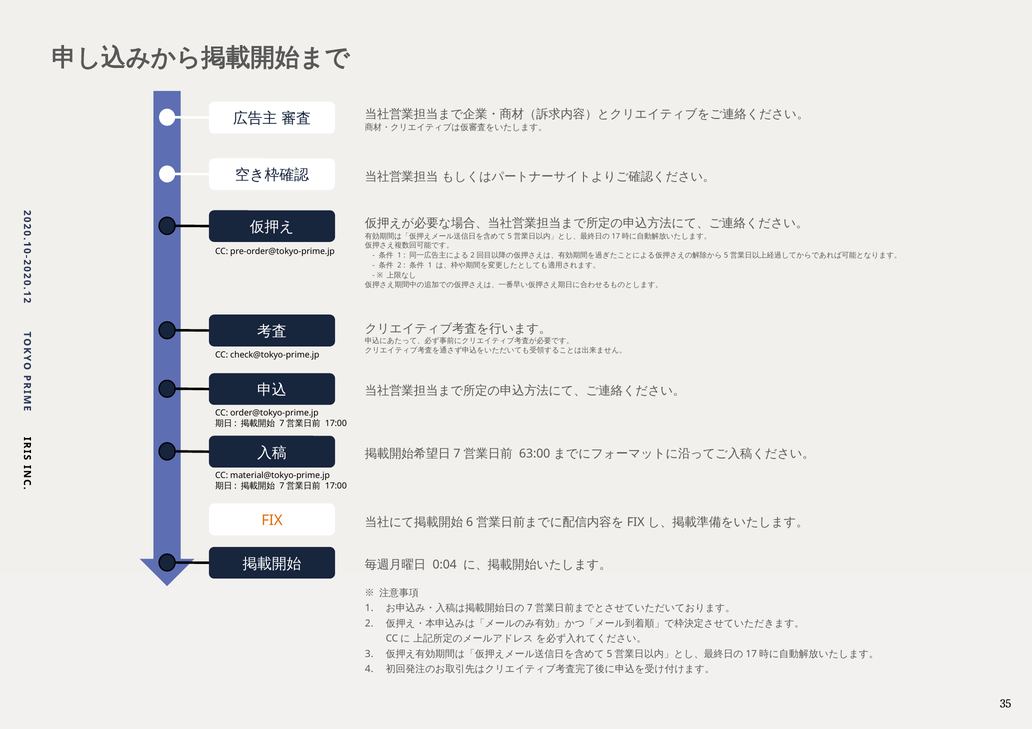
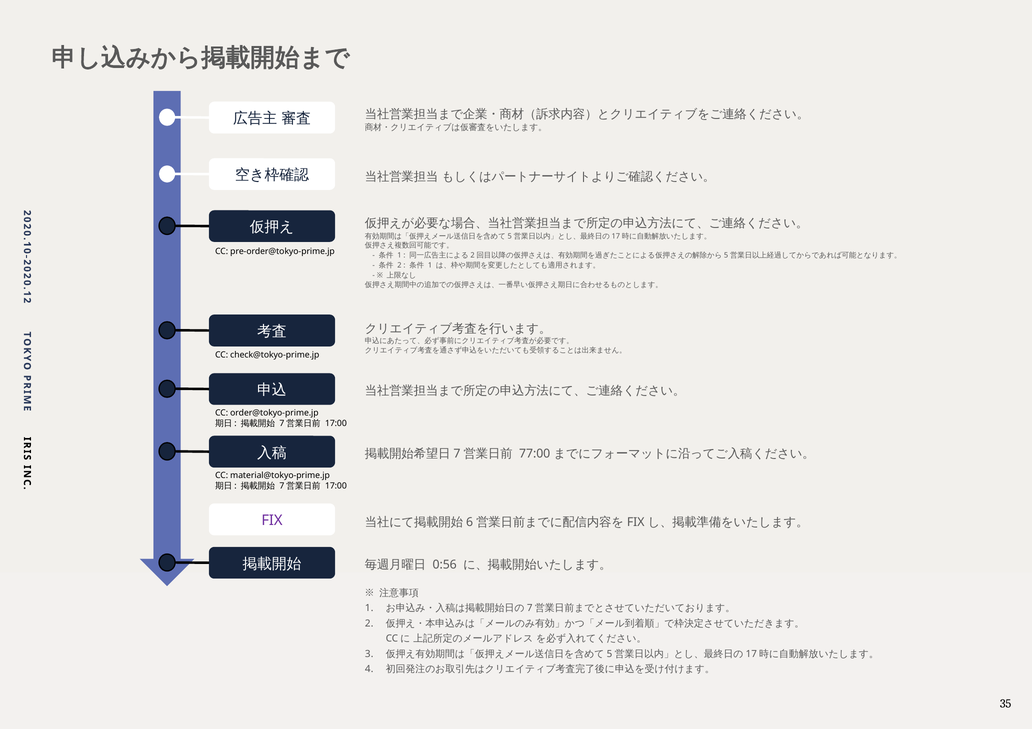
63:00: 63:00 -> 77:00
FIX colour: orange -> purple
0:04: 0:04 -> 0:56
